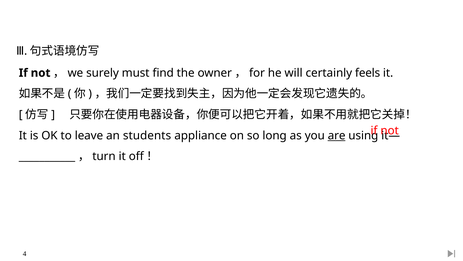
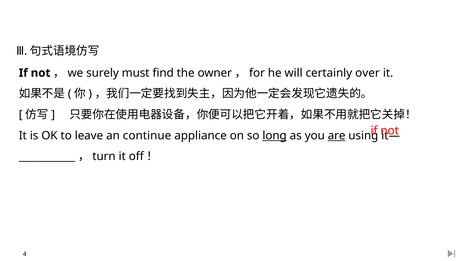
feels: feels -> over
students: students -> continue
long underline: none -> present
